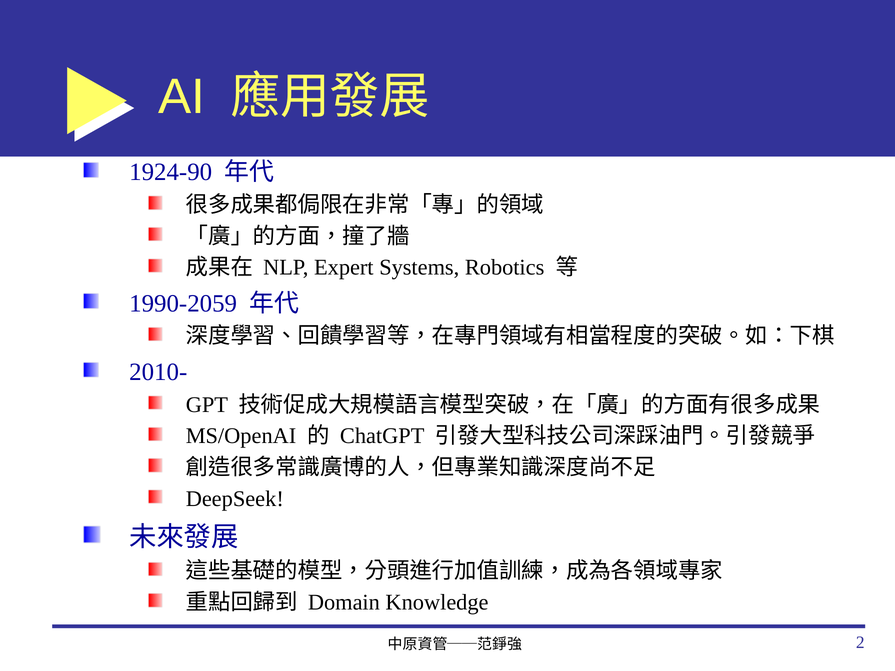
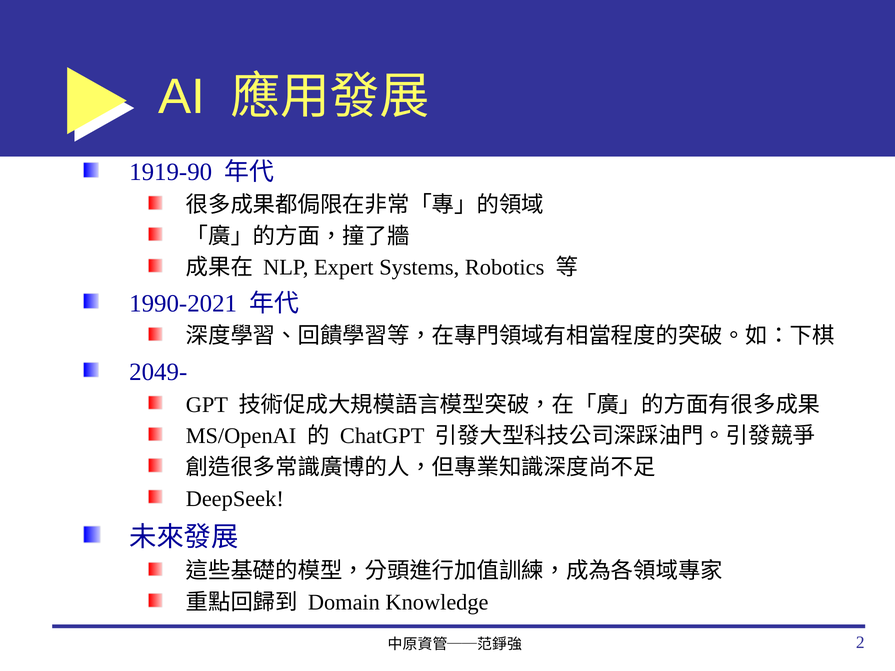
1924-90: 1924-90 -> 1919-90
1990-2059: 1990-2059 -> 1990-2021
2010-: 2010- -> 2049-
